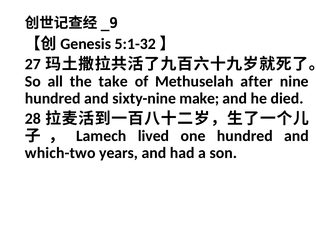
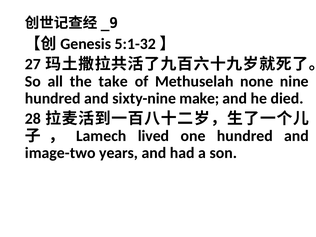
after: after -> none
which-two: which-two -> image-two
